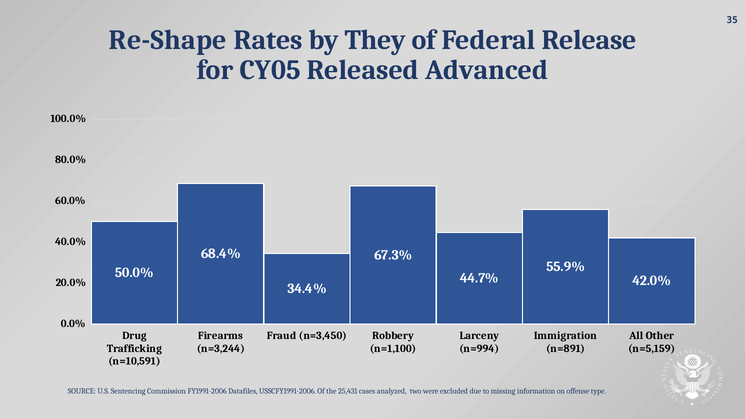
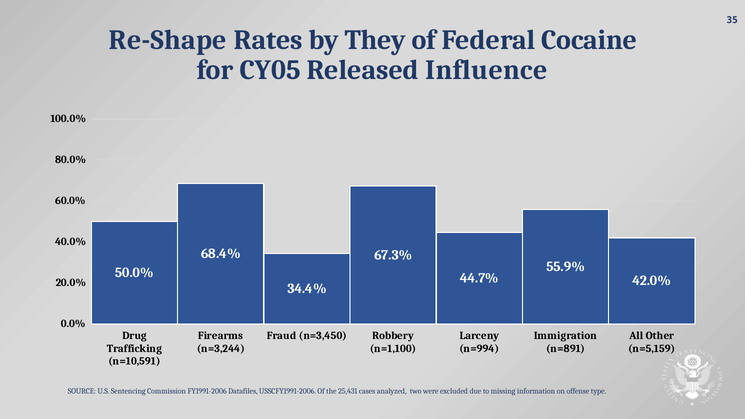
Release: Release -> Cocaine
Advanced: Advanced -> Influence
